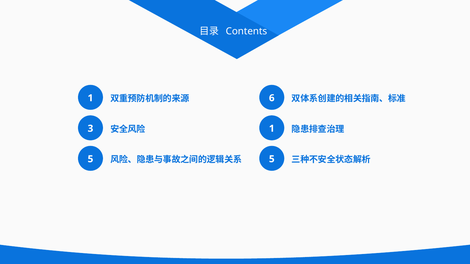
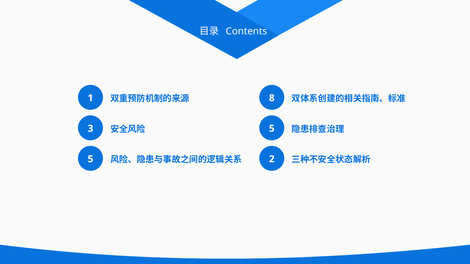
6: 6 -> 8
1 at (272, 129): 1 -> 5
5 at (272, 159): 5 -> 2
